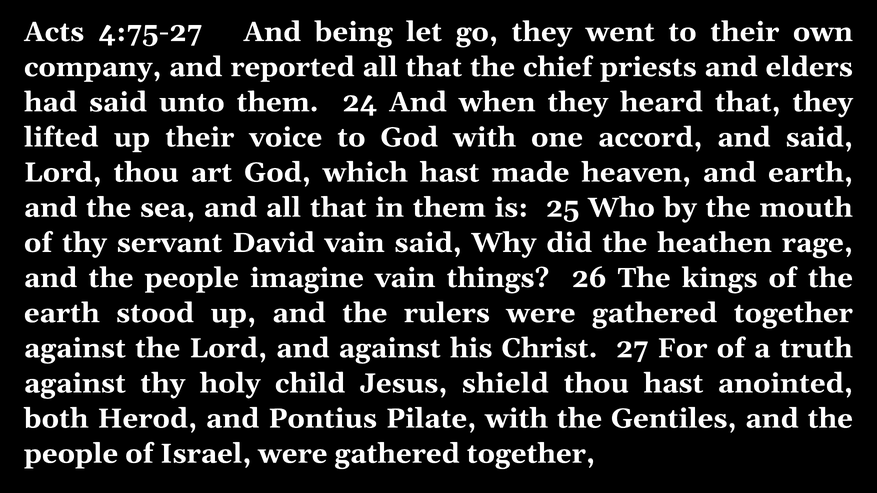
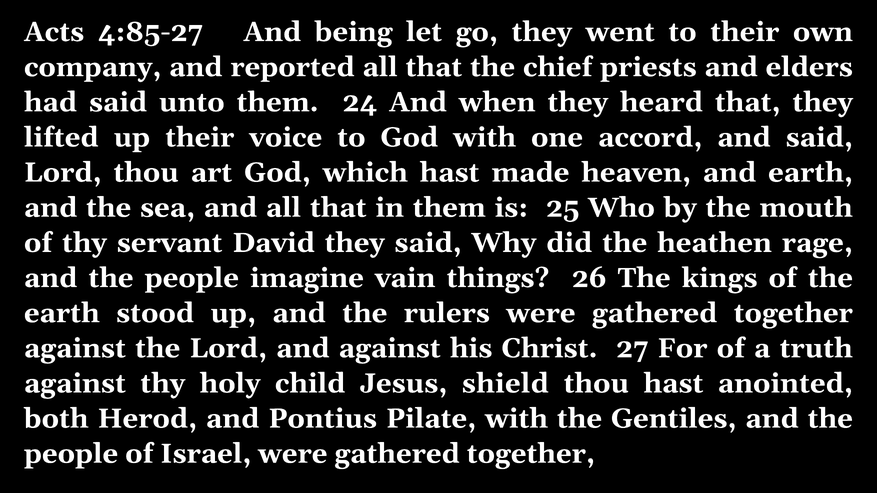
4:75-27: 4:75-27 -> 4:85-27
David vain: vain -> they
